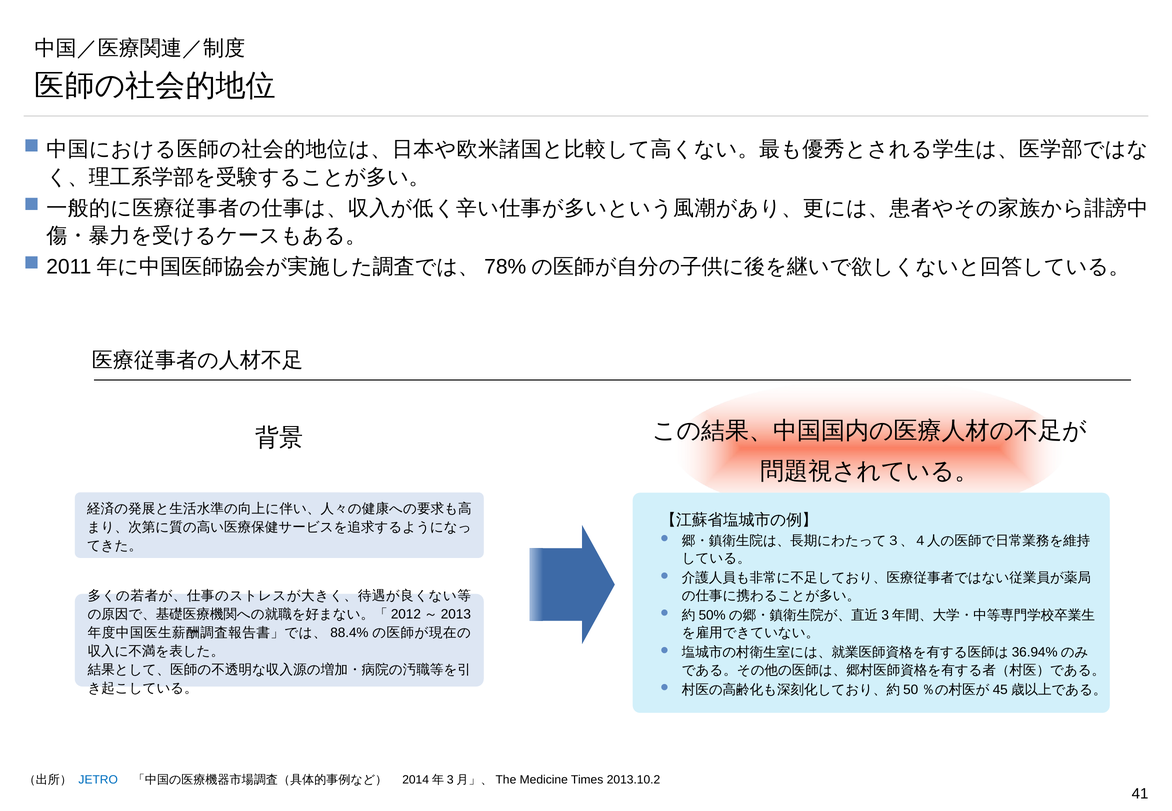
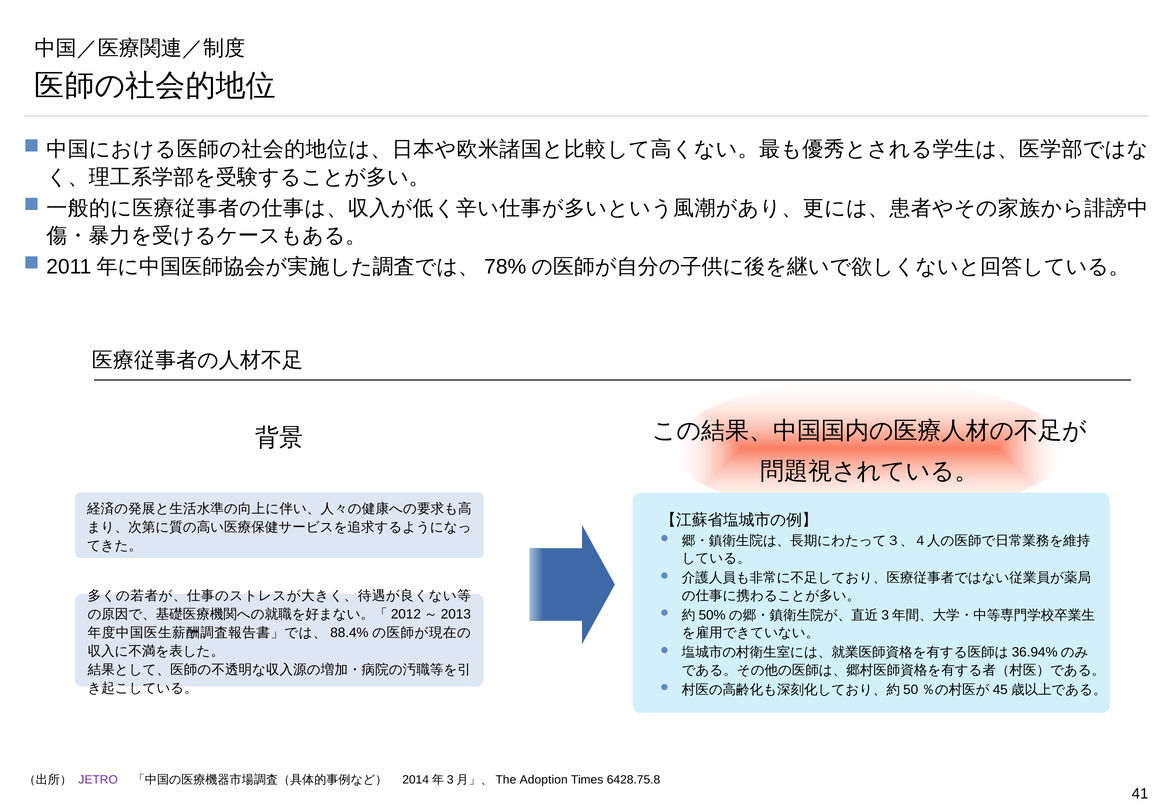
JETRO colour: blue -> purple
Medicine: Medicine -> Adoption
2013.10.2: 2013.10.2 -> 6428.75.8
